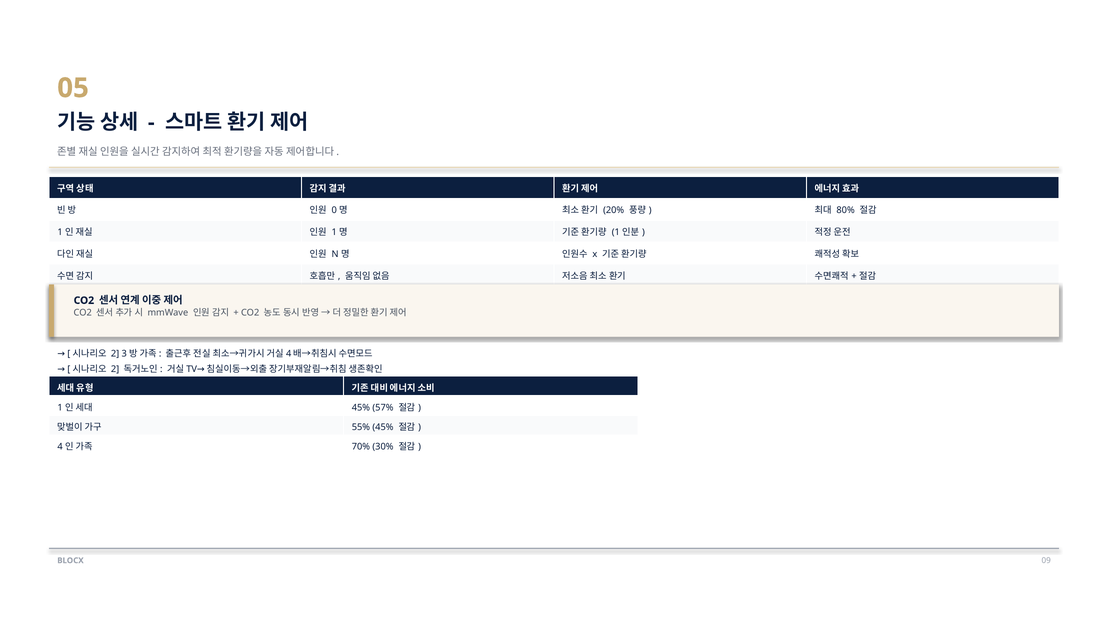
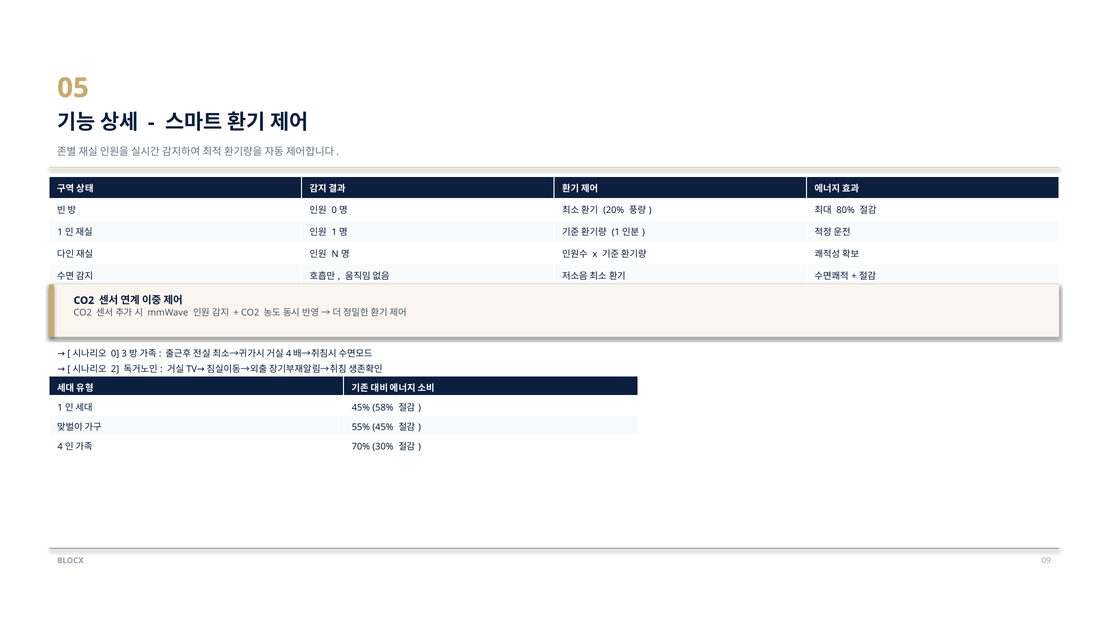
2 at (115, 354): 2 -> 0
57%: 57% -> 58%
